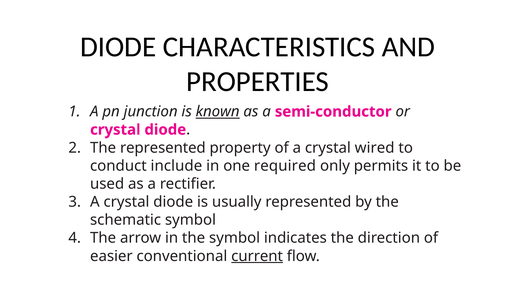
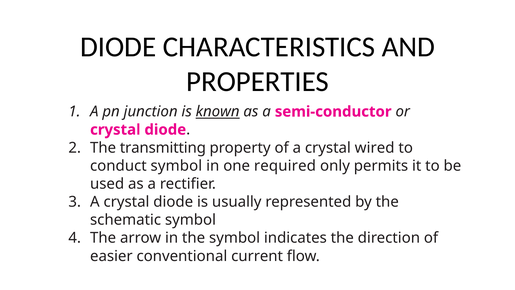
The represented: represented -> transmitting
conduct include: include -> symbol
current underline: present -> none
